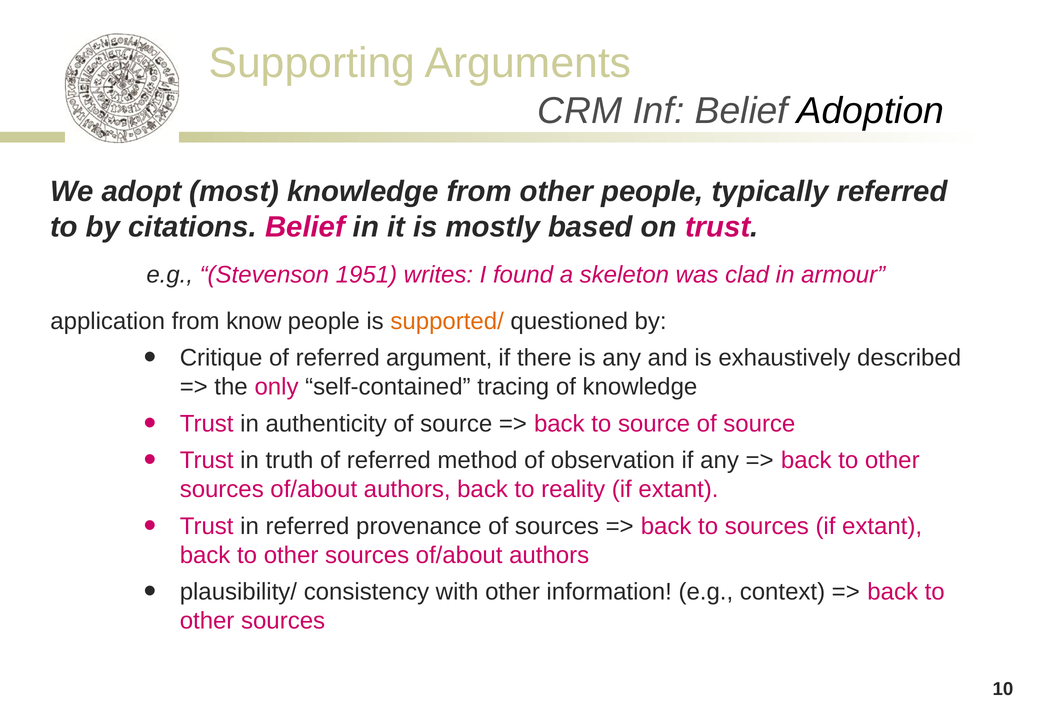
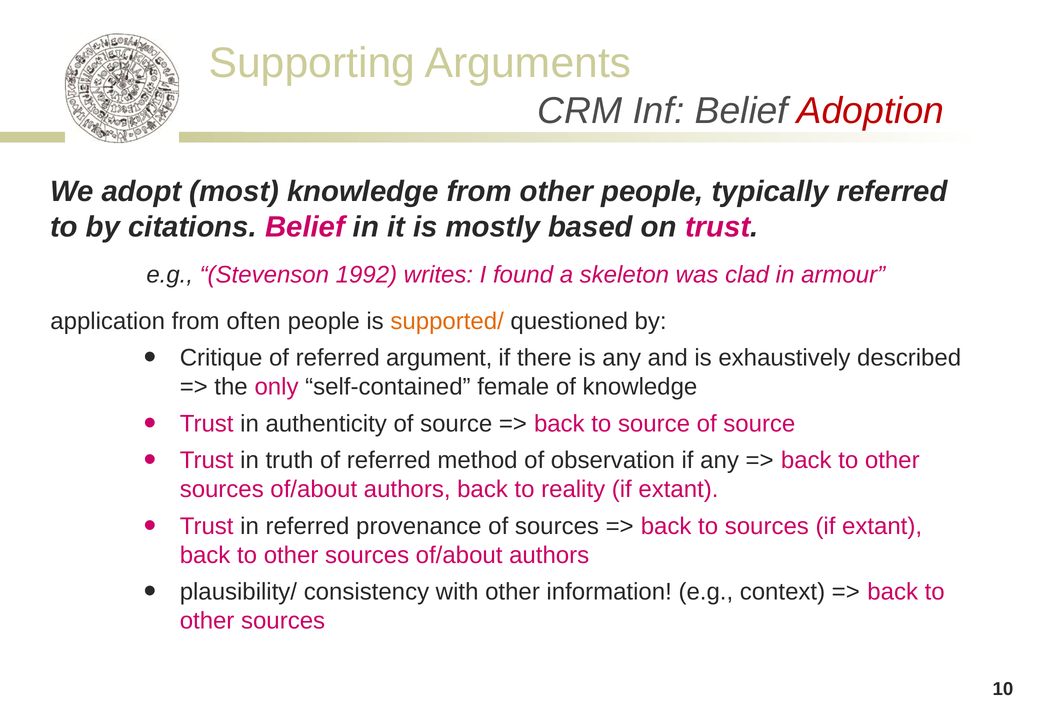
Adoption colour: black -> red
1951: 1951 -> 1992
know: know -> often
tracing: tracing -> female
